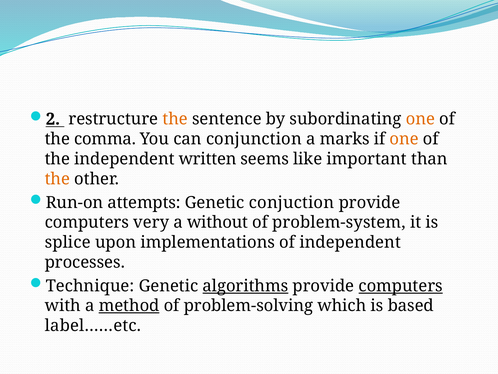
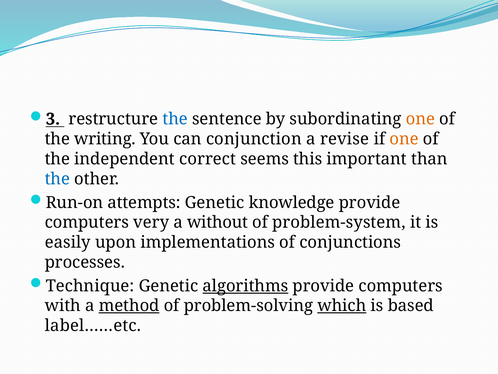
2: 2 -> 3
the at (175, 119) colour: orange -> blue
comma: comma -> writing
marks: marks -> revise
written: written -> correct
like: like -> this
the at (57, 179) colour: orange -> blue
conjuction: conjuction -> knowledge
splice: splice -> easily
of independent: independent -> conjunctions
computers at (401, 286) underline: present -> none
which underline: none -> present
